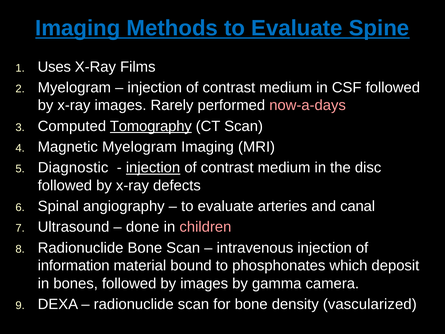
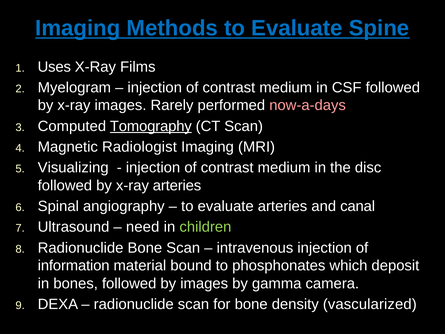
Magnetic Myelogram: Myelogram -> Radiologist
Diagnostic: Diagnostic -> Visualizing
injection at (153, 168) underline: present -> none
x-ray defects: defects -> arteries
done: done -> need
children colour: pink -> light green
